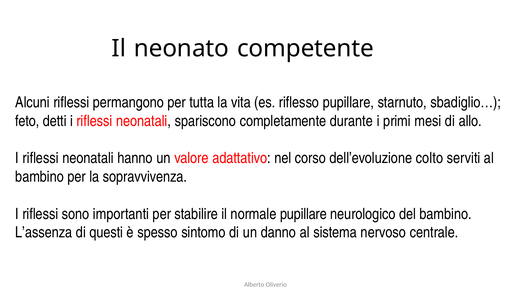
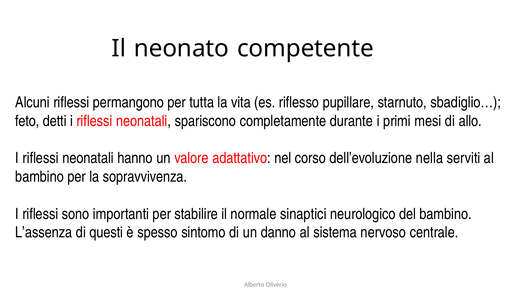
colto: colto -> nella
normale pupillare: pupillare -> sinaptici
